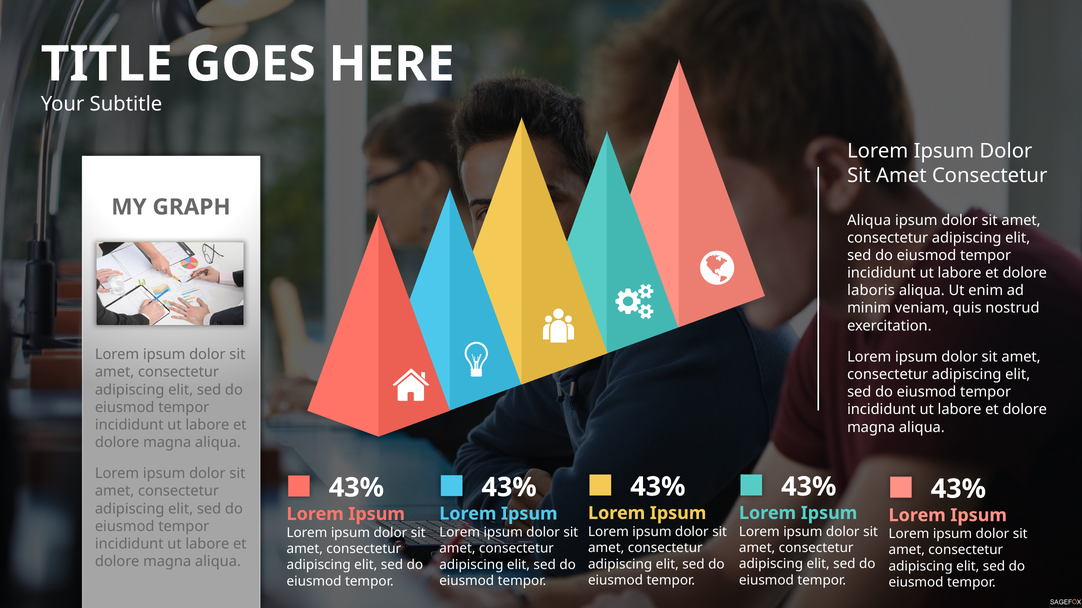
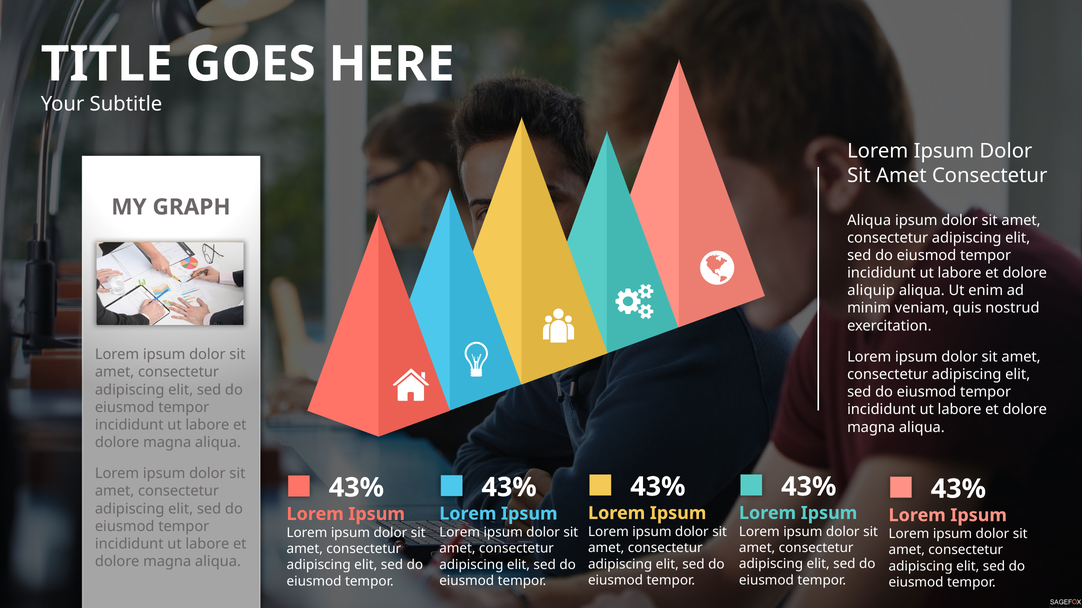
laboris: laboris -> aliquip
